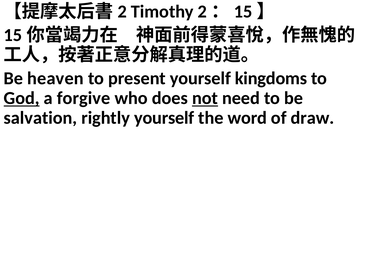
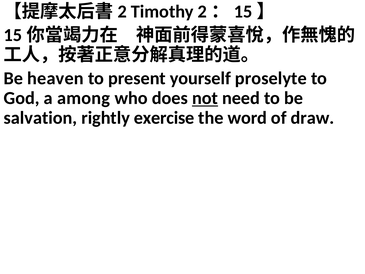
kingdoms: kingdoms -> proselyte
God underline: present -> none
forgive: forgive -> among
rightly yourself: yourself -> exercise
